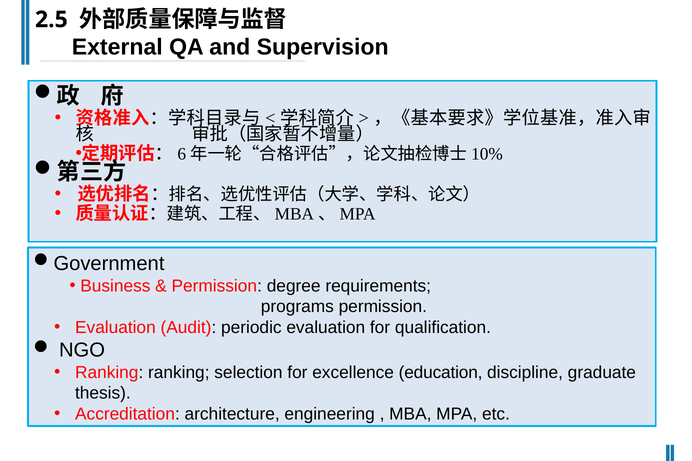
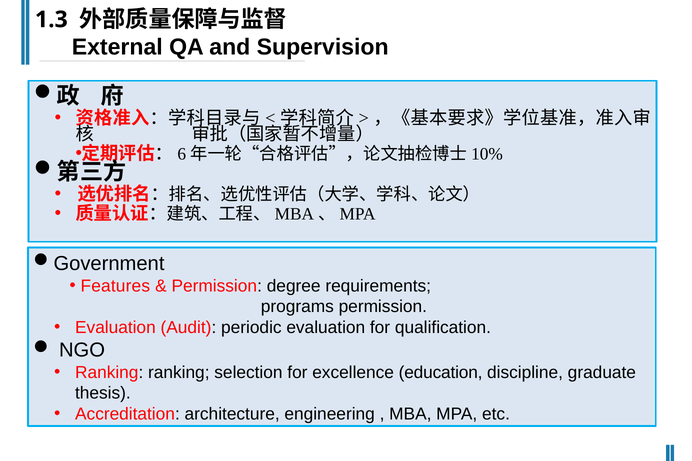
2.5: 2.5 -> 1.3
Business: Business -> Features
